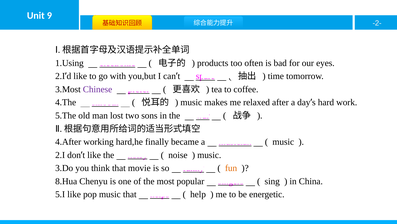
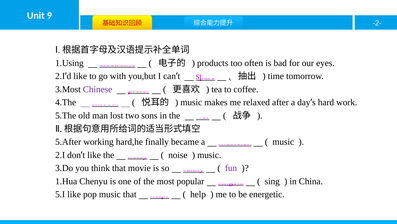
4.After: 4.After -> 5.After
fun colour: orange -> purple
8.Hua: 8.Hua -> 1.Hua
